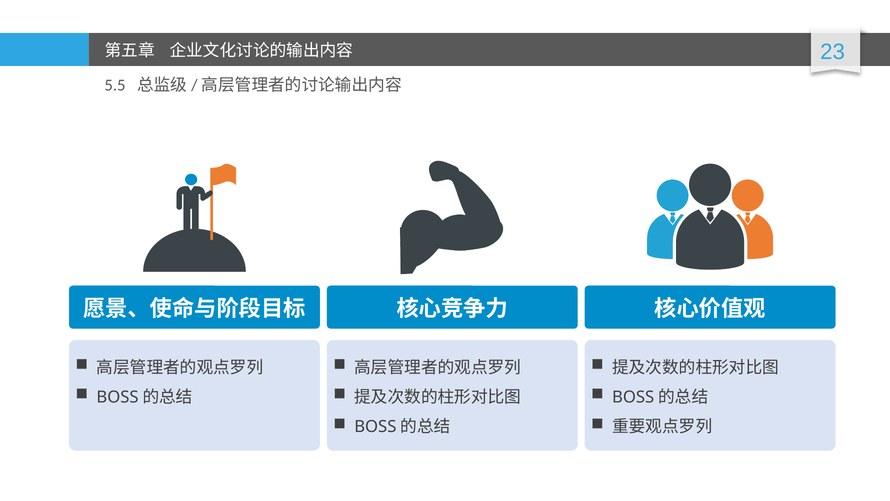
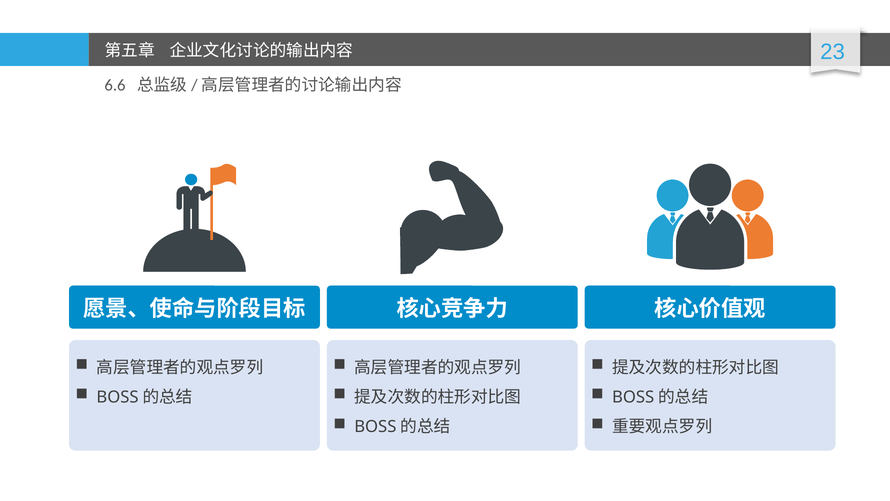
5.5: 5.5 -> 6.6
